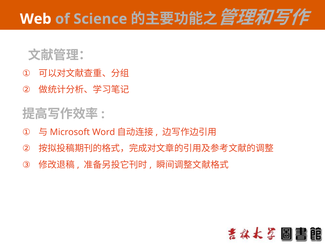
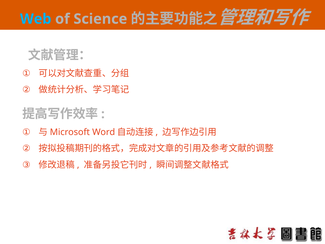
Web colour: white -> light blue
